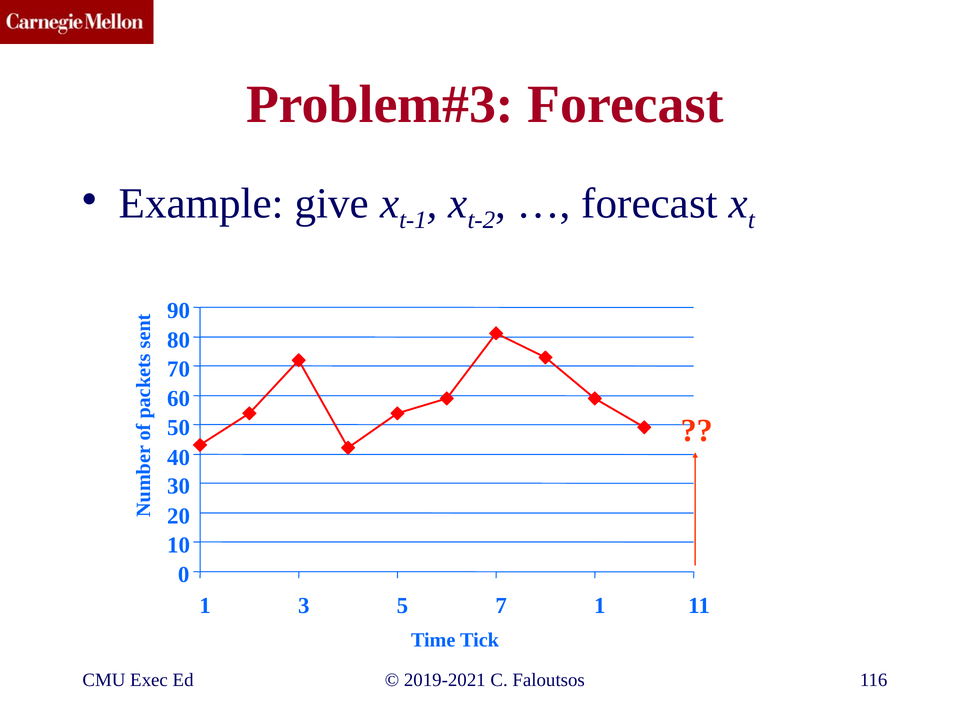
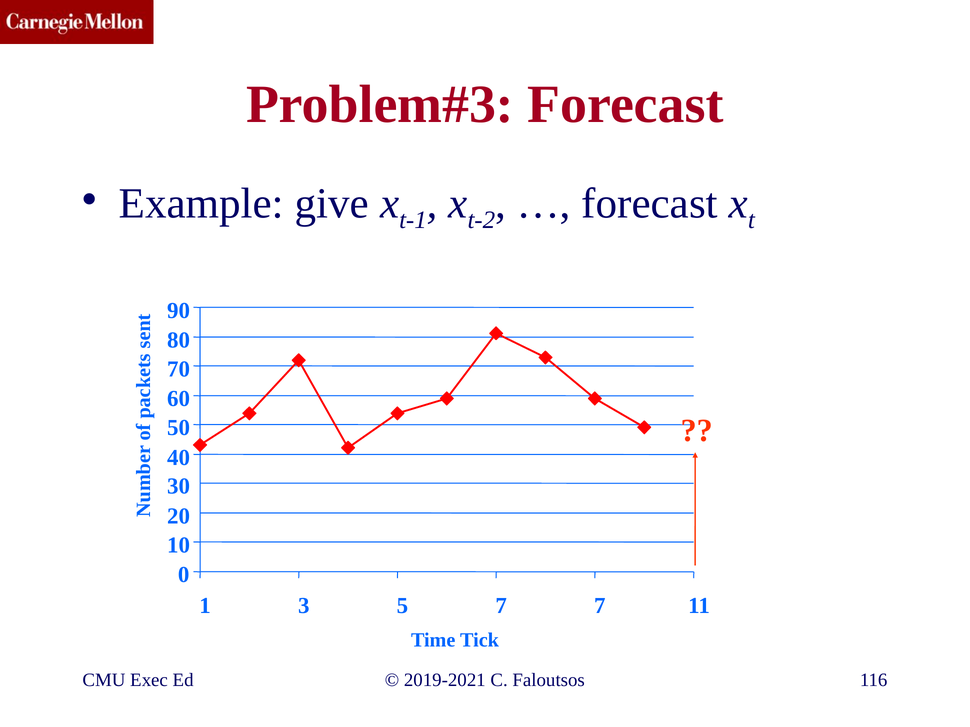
7 1: 1 -> 7
